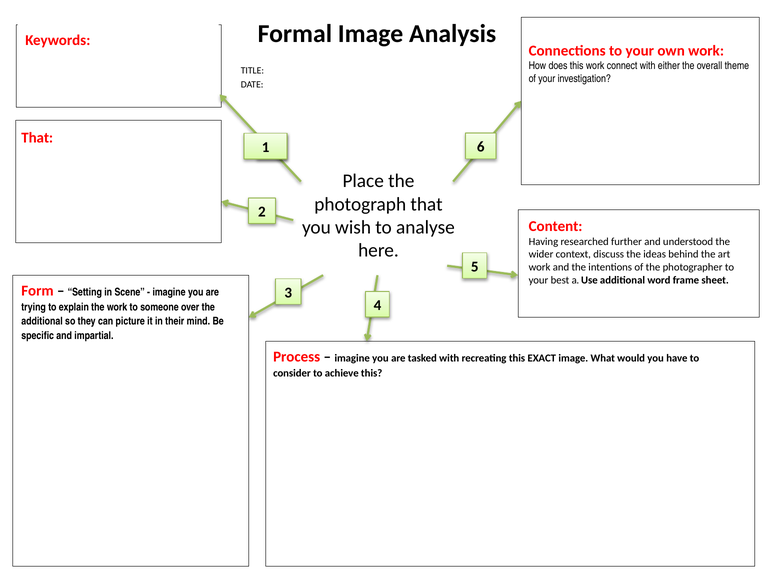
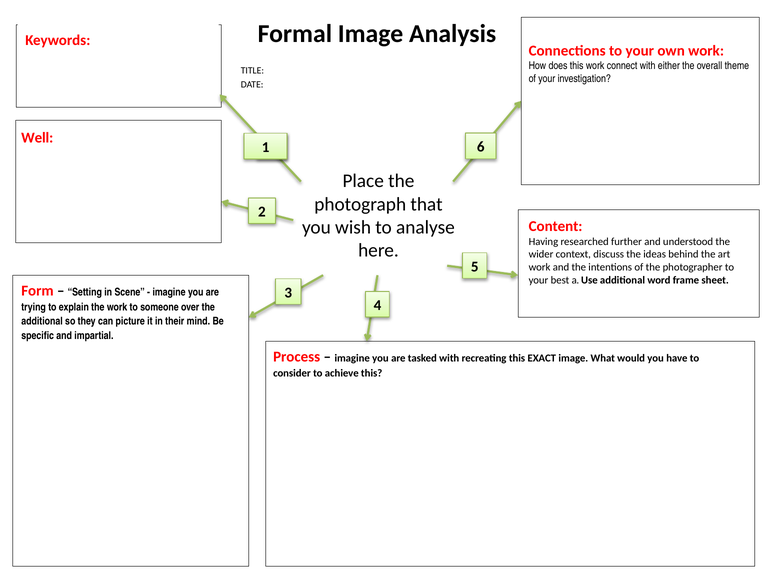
That at (37, 138): That -> Well
